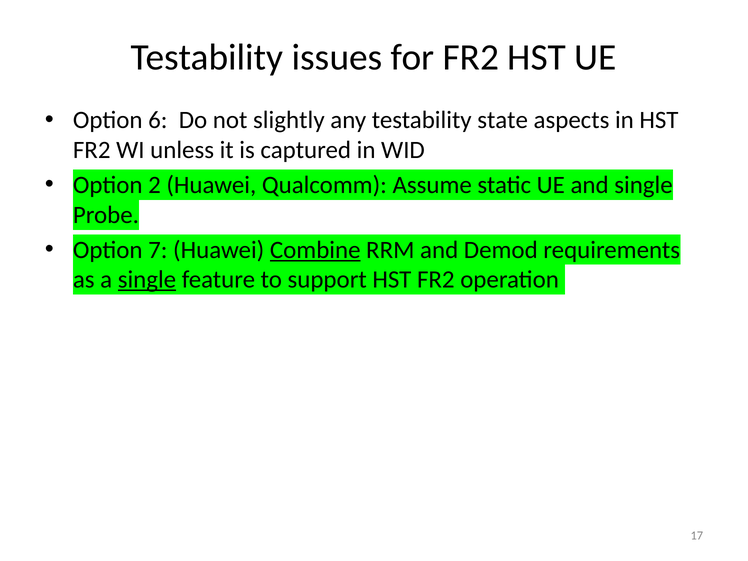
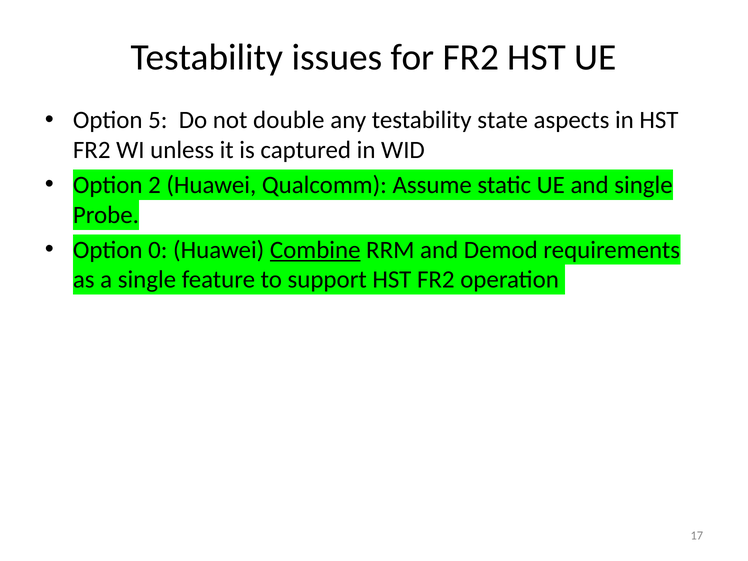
6: 6 -> 5
slightly: slightly -> double
7: 7 -> 0
single at (147, 280) underline: present -> none
